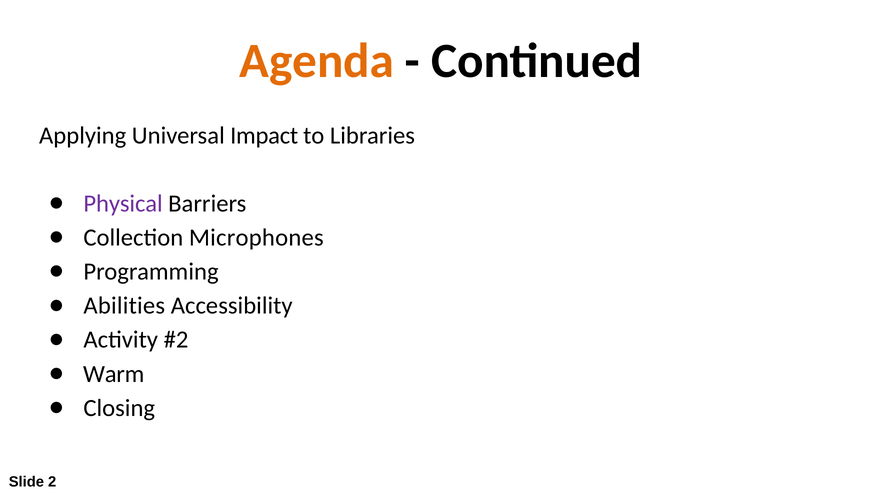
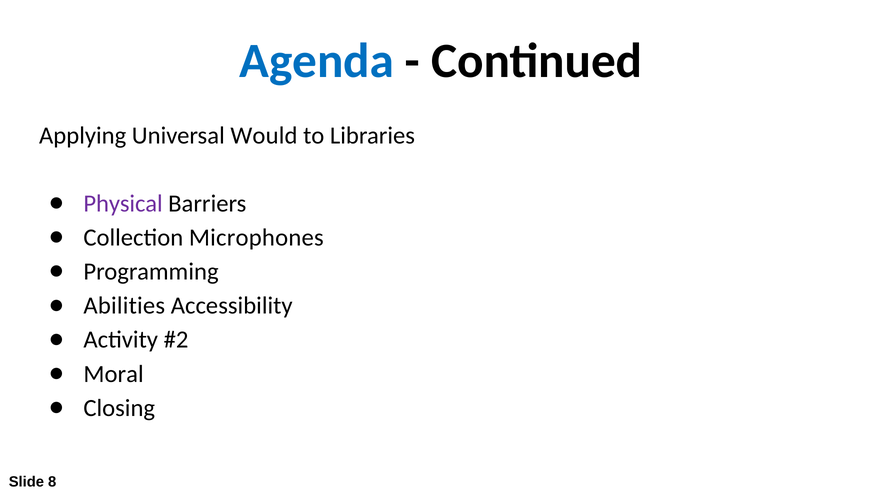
Agenda colour: orange -> blue
Impact: Impact -> Would
Warm: Warm -> Moral
2: 2 -> 8
